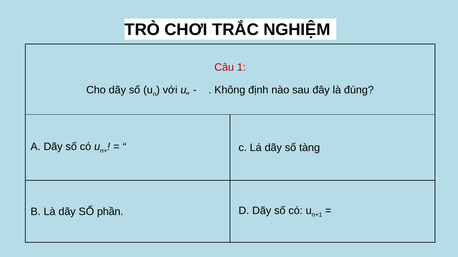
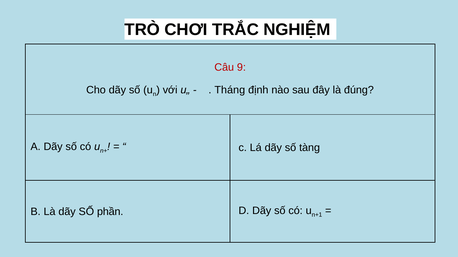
1: 1 -> 9
Không: Không -> Tháng
